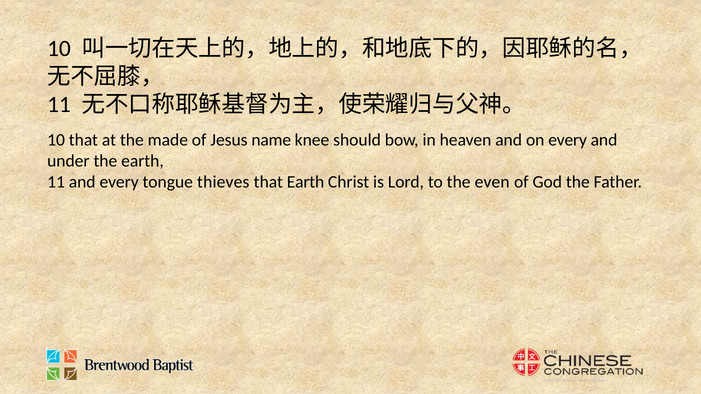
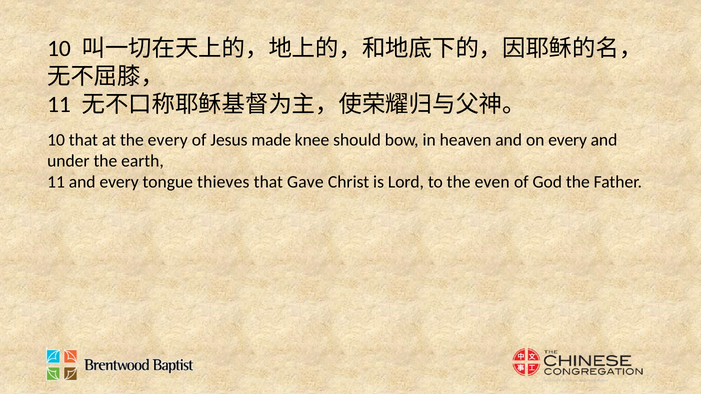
the made: made -> every
name: name -> made
that Earth: Earth -> Gave
